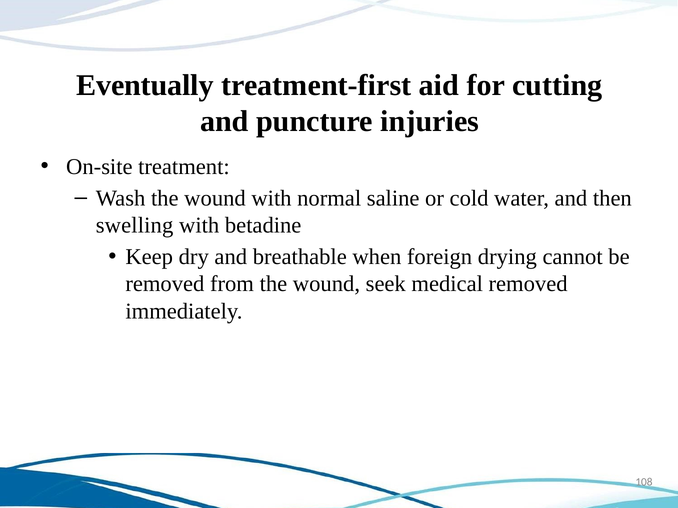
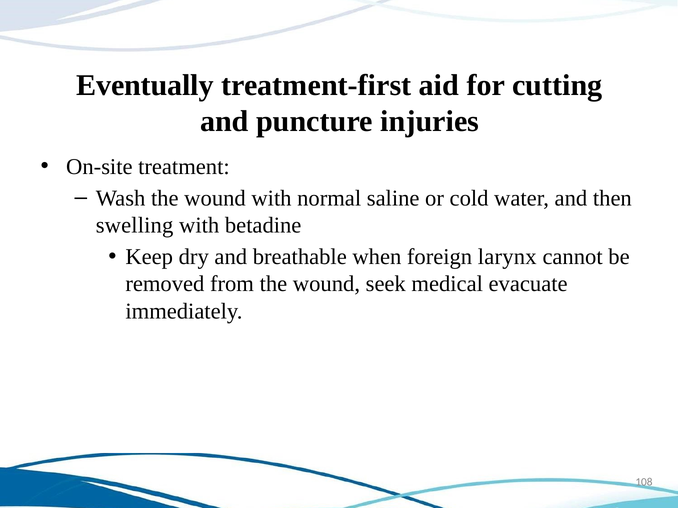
drying: drying -> larynx
medical removed: removed -> evacuate
